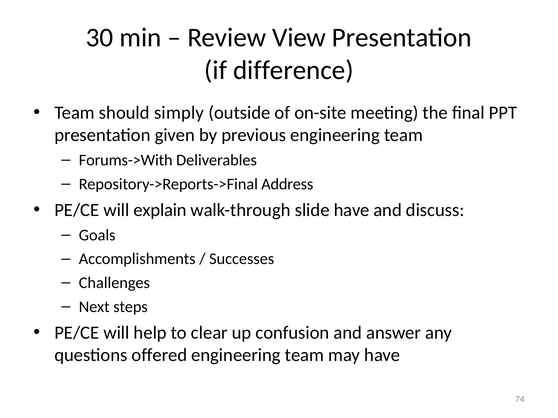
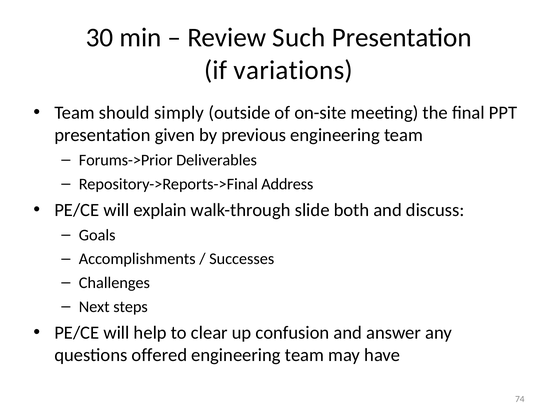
View: View -> Such
difference: difference -> variations
Forums->With: Forums->With -> Forums->Prior
slide have: have -> both
